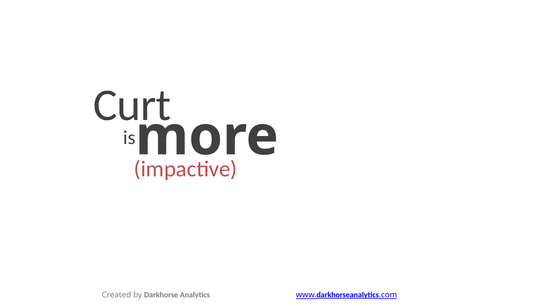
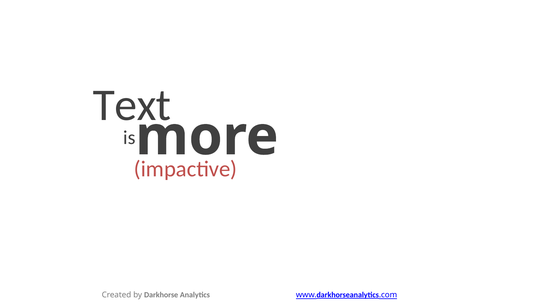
Curt: Curt -> Text
